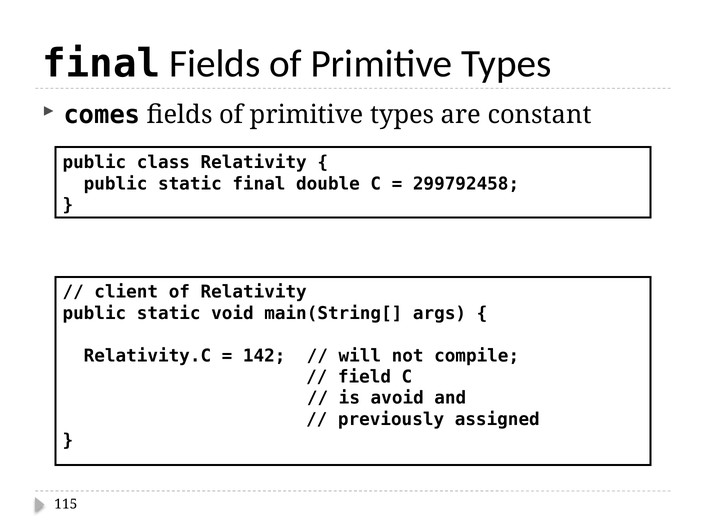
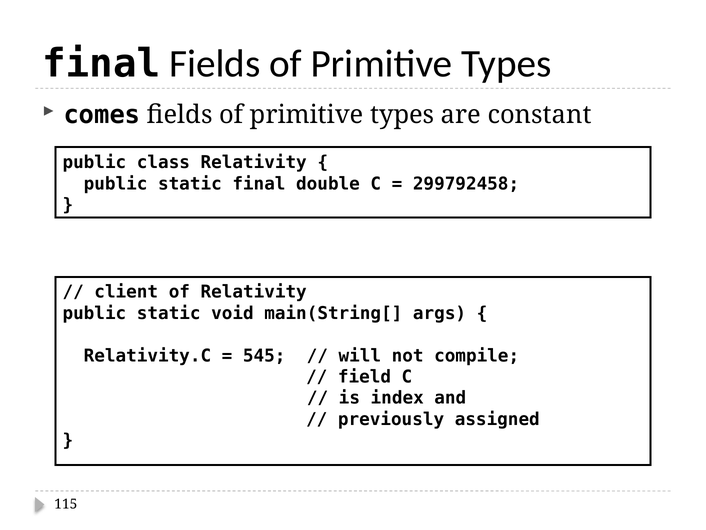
142: 142 -> 545
avoid: avoid -> index
